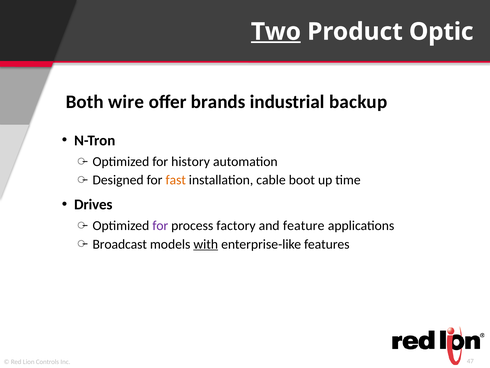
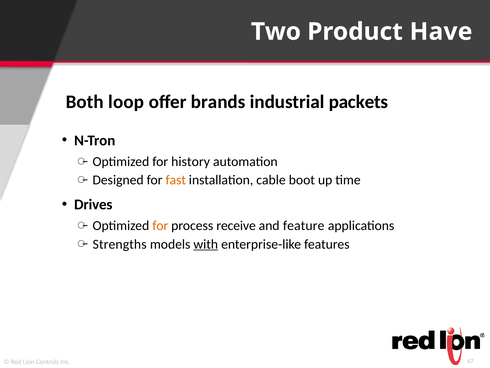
Two underline: present -> none
Optic: Optic -> Have
wire: wire -> loop
backup: backup -> packets
for at (160, 225) colour: purple -> orange
factory: factory -> receive
Broadcast: Broadcast -> Strengths
